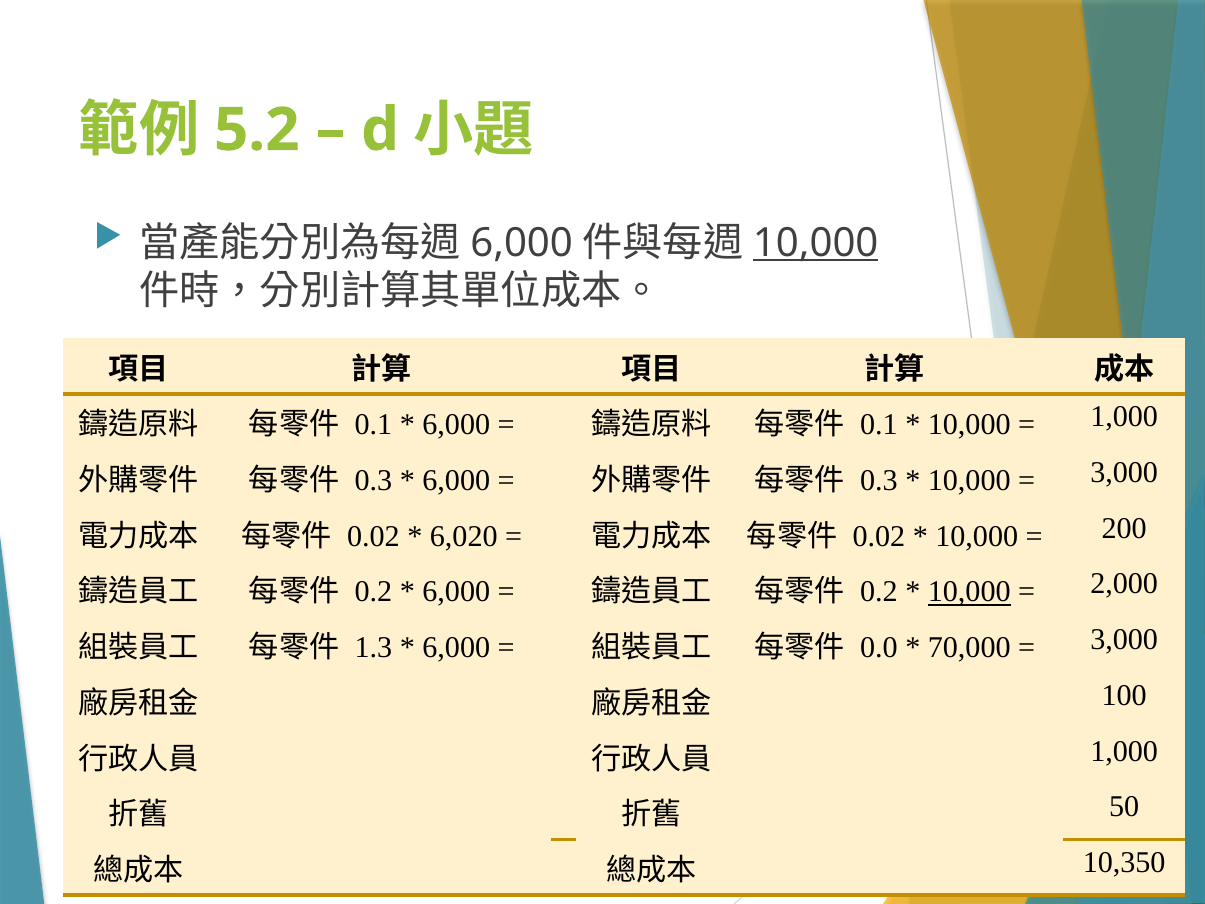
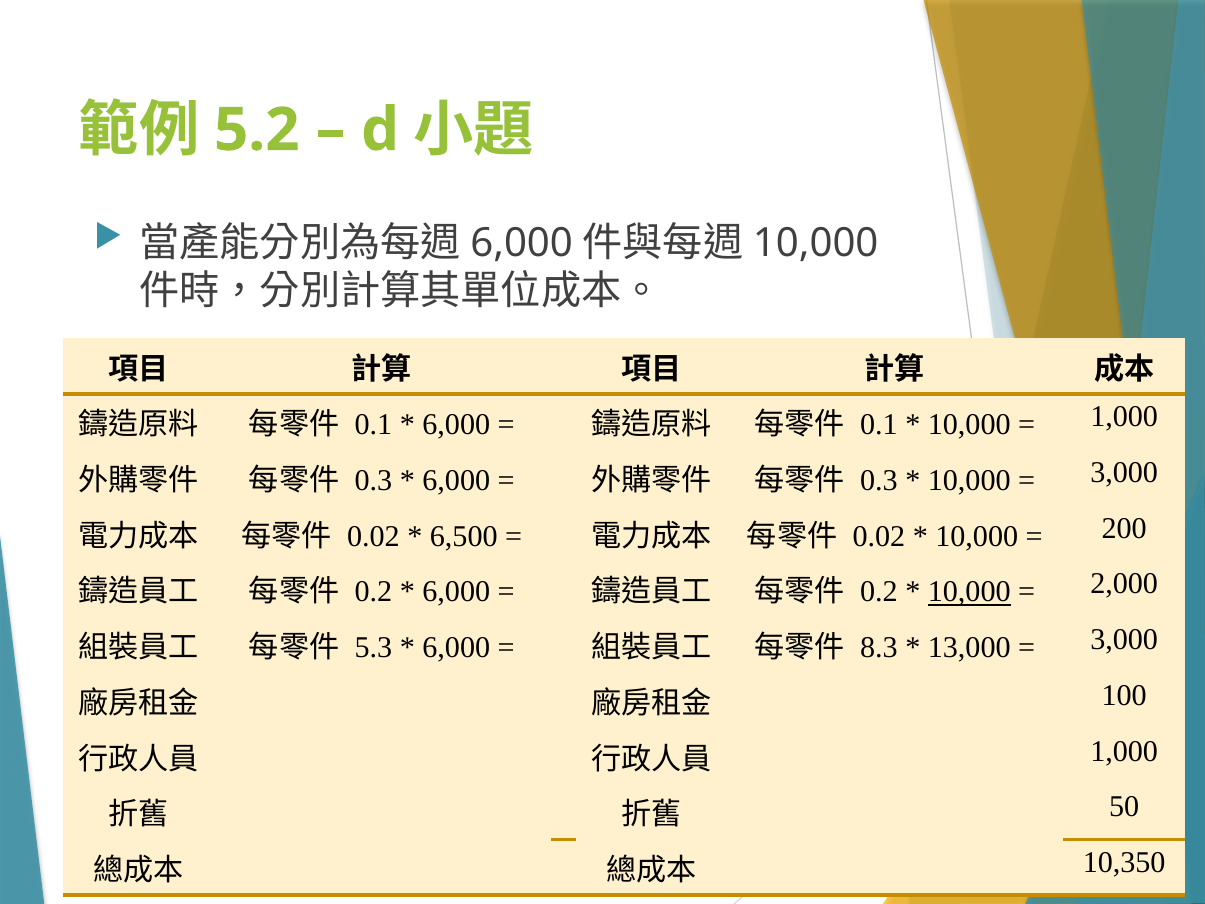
10,000 at (816, 243) underline: present -> none
6,020: 6,020 -> 6,500
1.3: 1.3 -> 5.3
0.0: 0.0 -> 8.3
70,000: 70,000 -> 13,000
